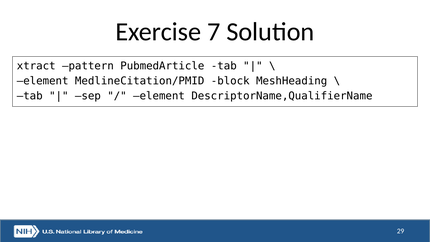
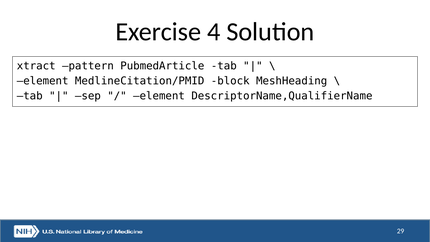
7: 7 -> 4
